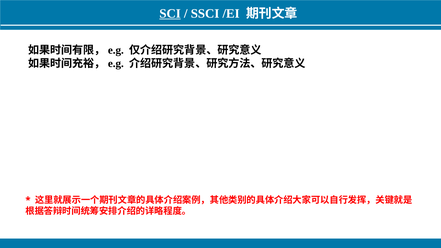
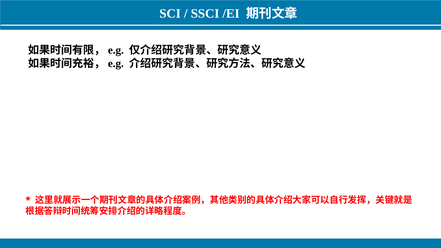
SCI underline: present -> none
